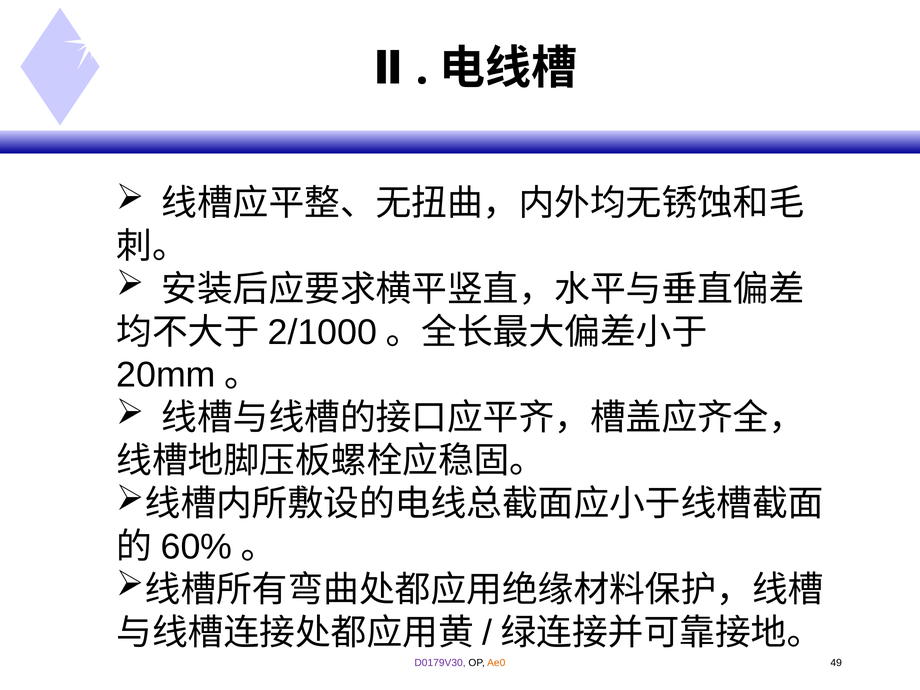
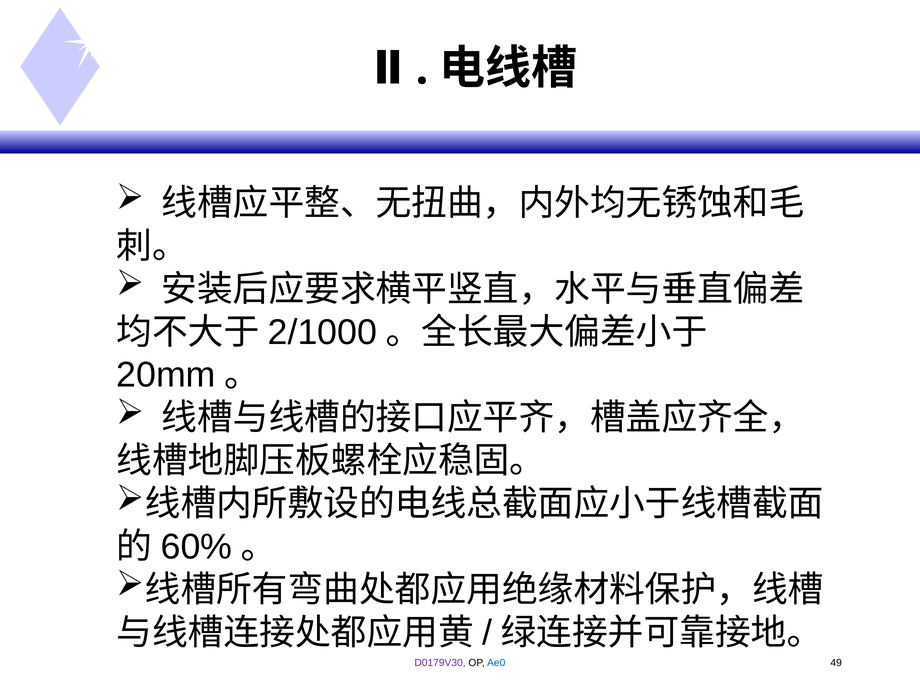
Ae0 colour: orange -> blue
